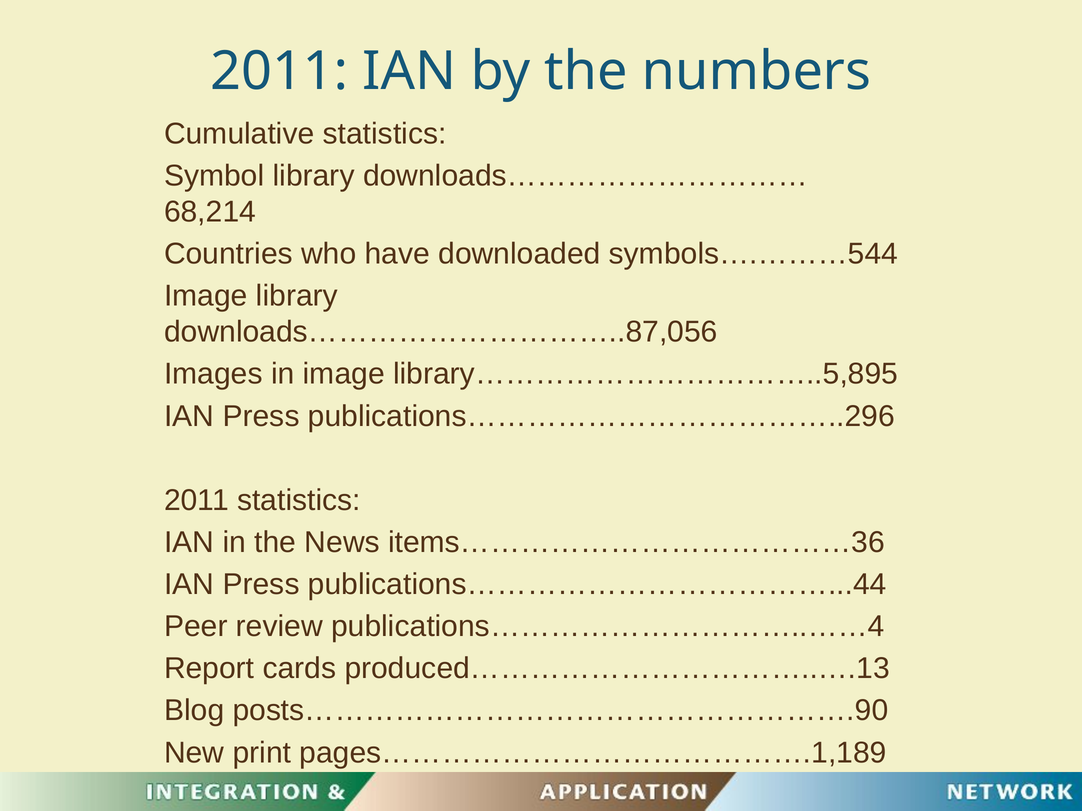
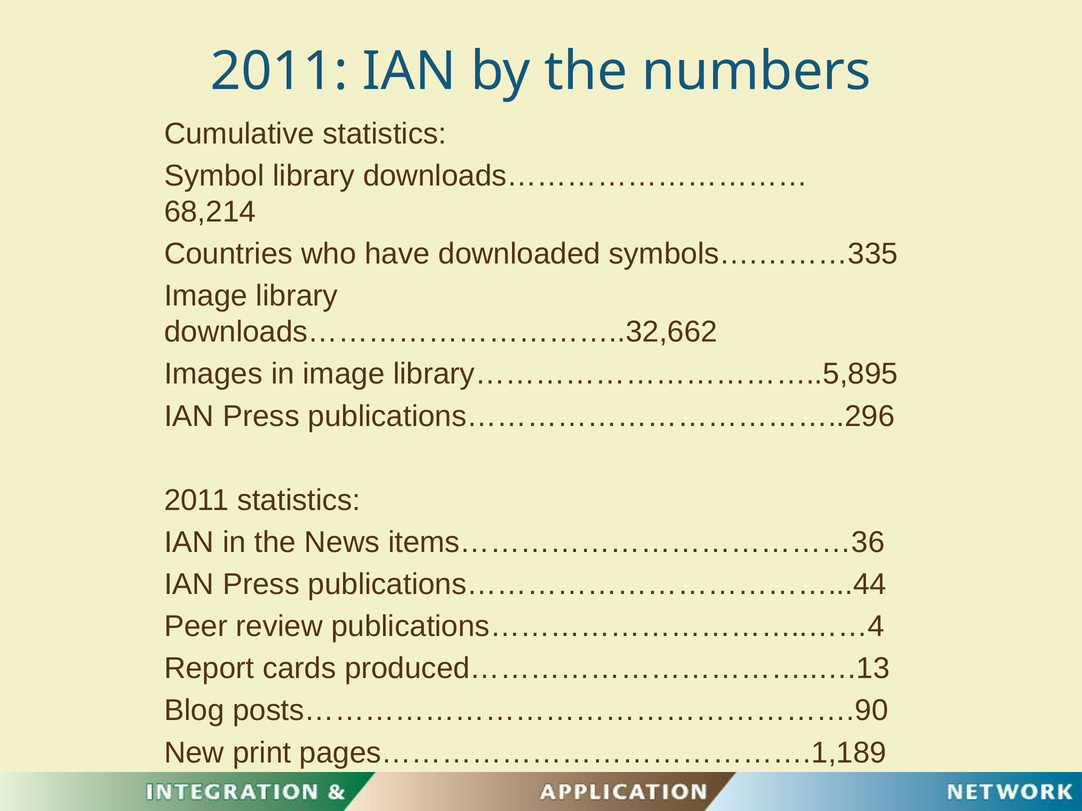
symbols….………544: symbols….………544 -> symbols….………335
downloads…………………………..87,056: downloads…………………………..87,056 -> downloads…………………………..32,662
